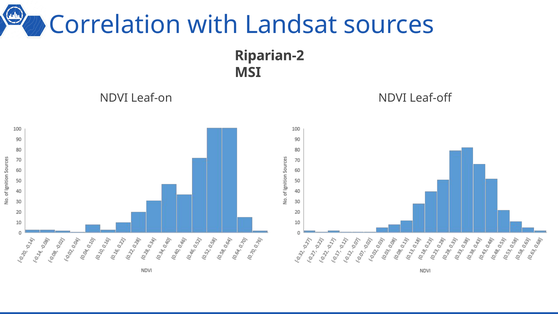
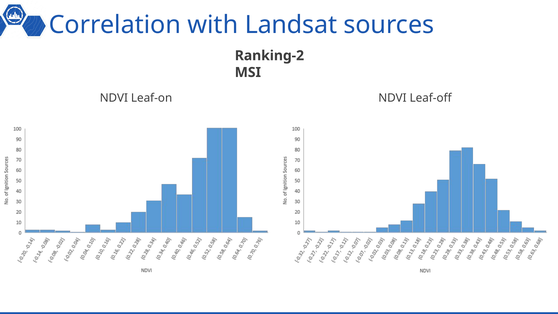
Riparian-2: Riparian-2 -> Ranking-2
